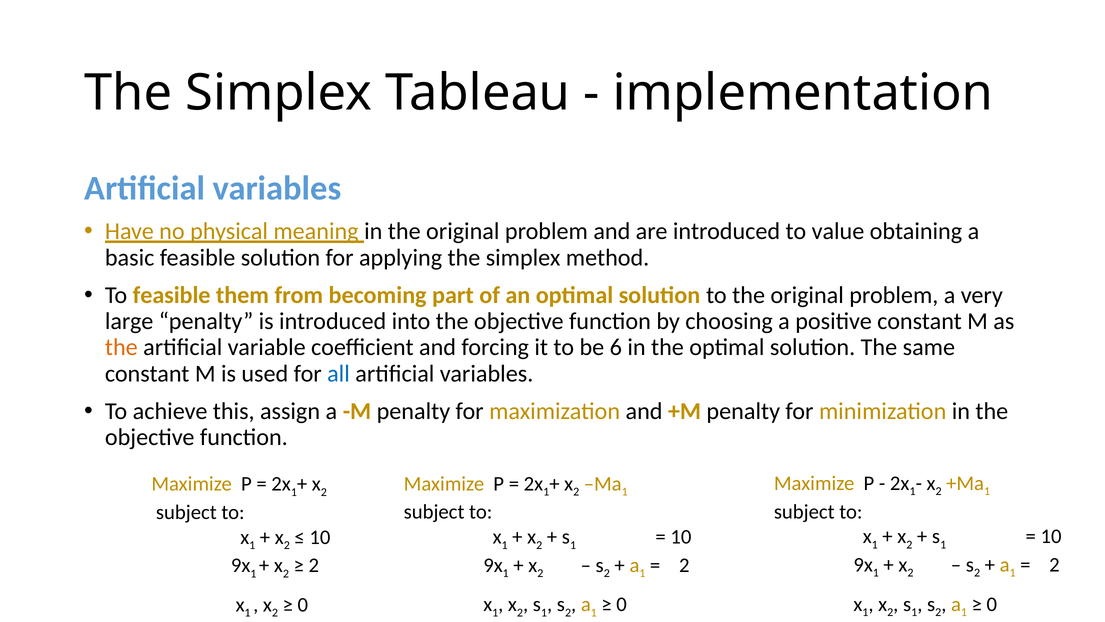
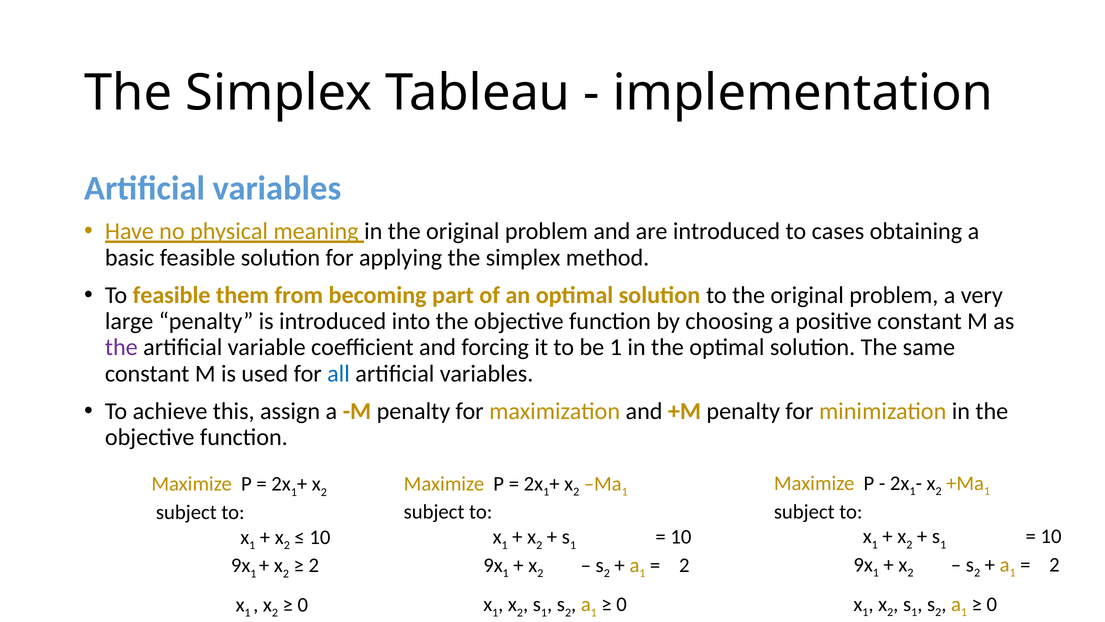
value: value -> cases
the at (121, 347) colour: orange -> purple
be 6: 6 -> 1
